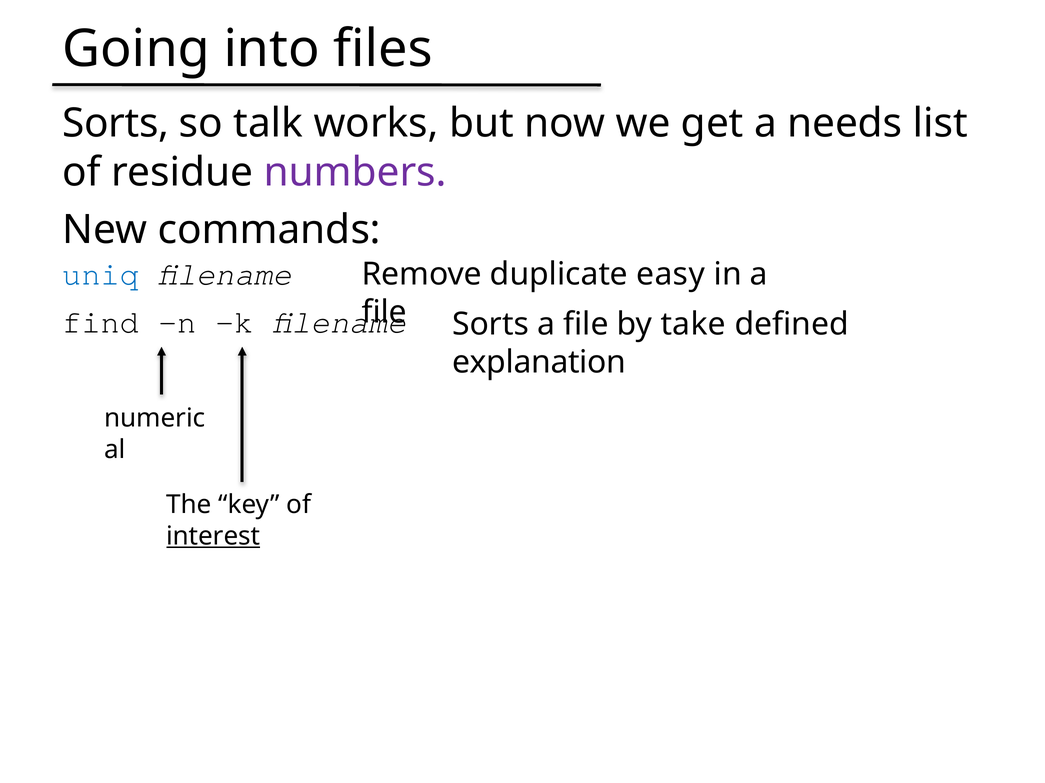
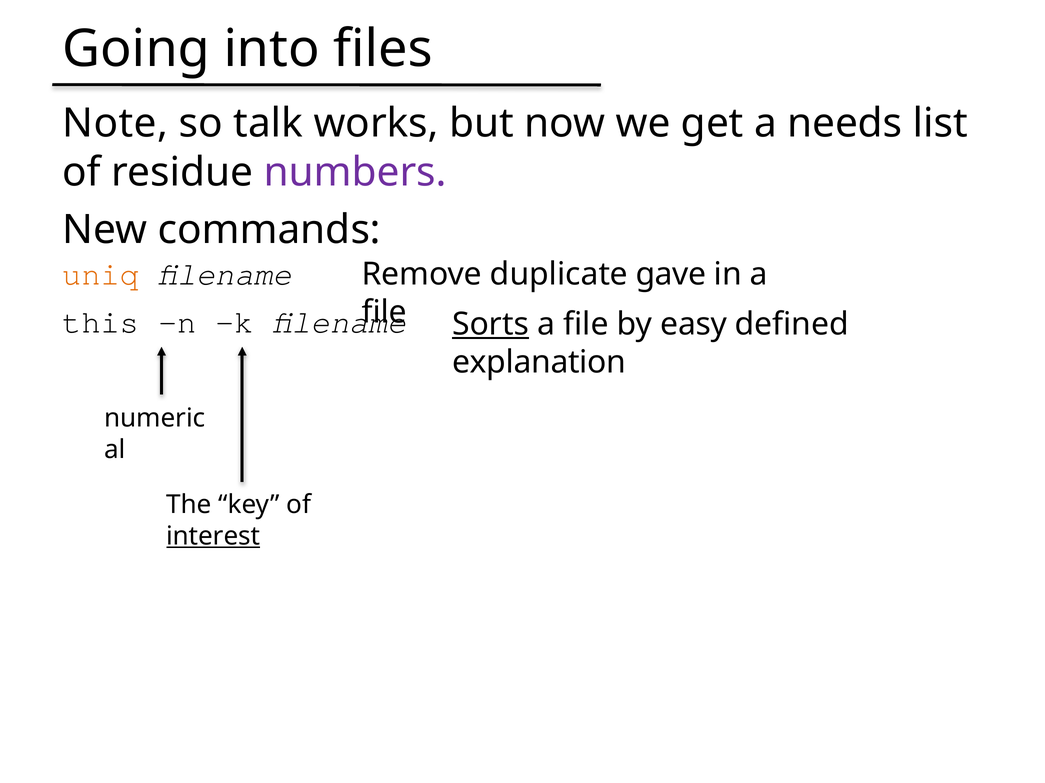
Sorts at (116, 124): Sorts -> Note
uniq colour: blue -> orange
easy: easy -> gave
find: find -> this
Sorts at (491, 324) underline: none -> present
take: take -> easy
